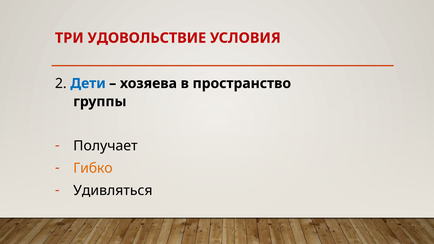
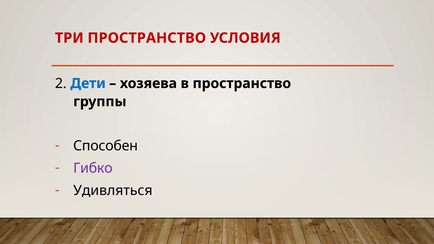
ТРИ УДОВОЛЬСТВИЕ: УДОВОЛЬСТВИЕ -> ПРОСТРАНСТВО
Получает: Получает -> Способен
Гибко colour: orange -> purple
